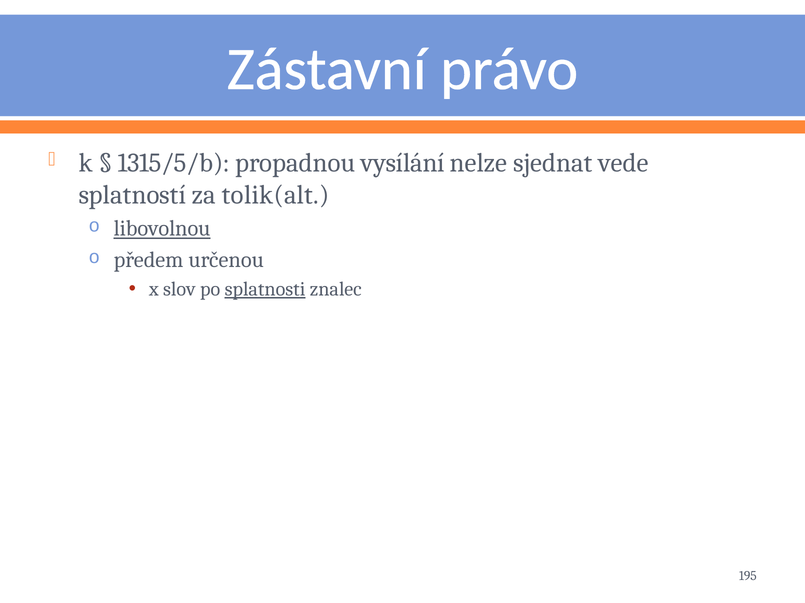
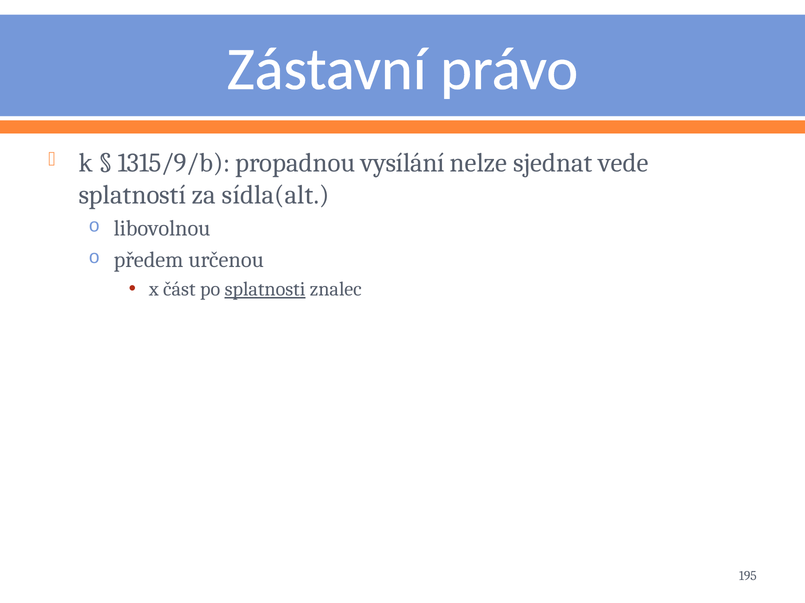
1315/5/b: 1315/5/b -> 1315/9/b
tolik(alt: tolik(alt -> sídla(alt
libovolnou underline: present -> none
slov: slov -> část
